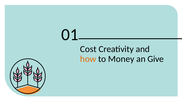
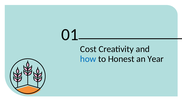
how colour: orange -> blue
Money: Money -> Honest
Give: Give -> Year
